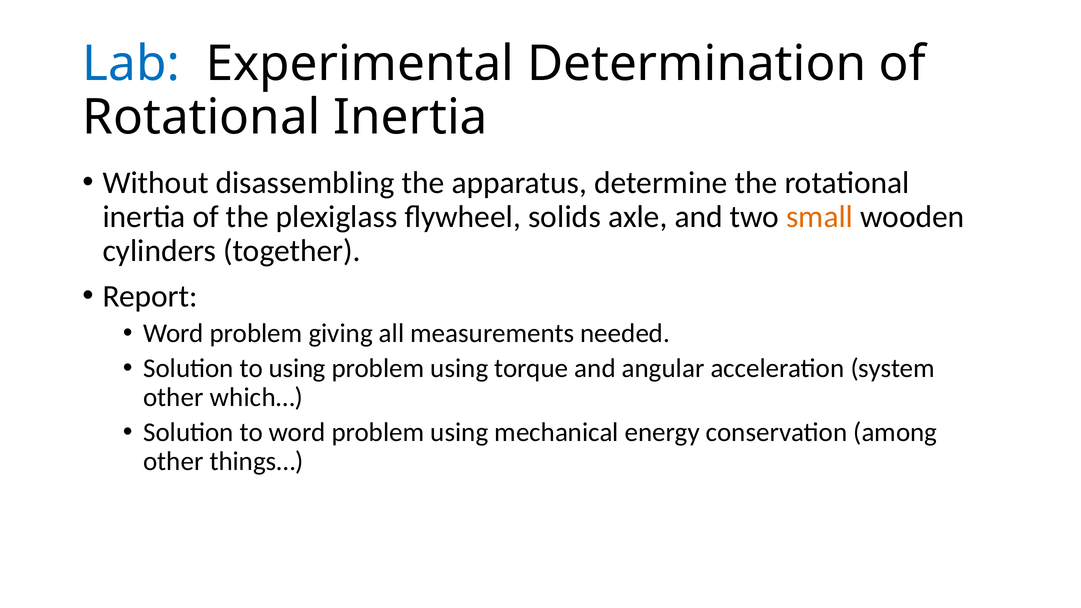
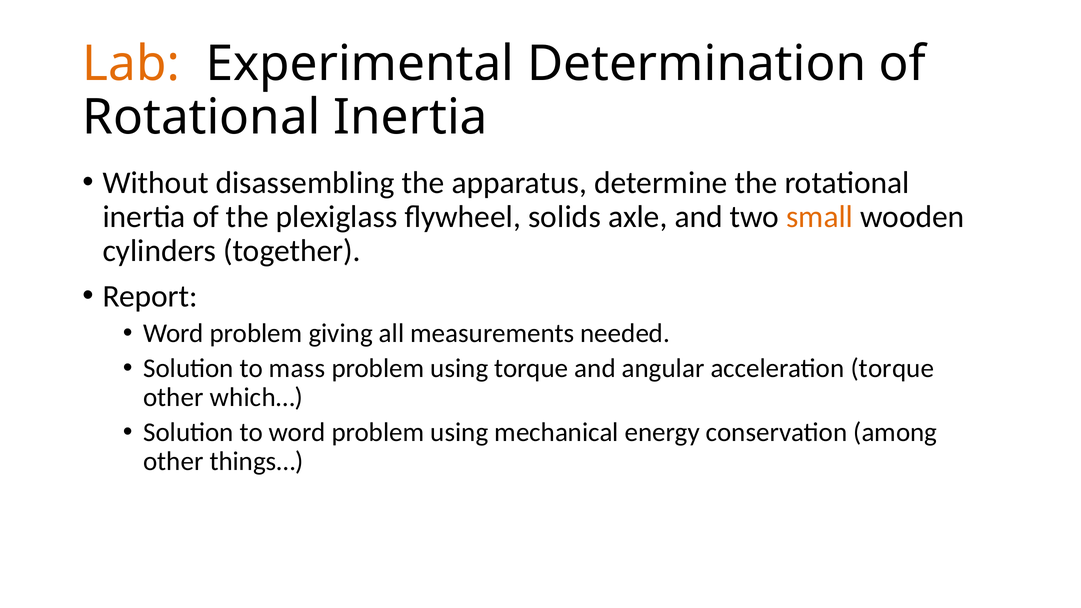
Lab colour: blue -> orange
to using: using -> mass
acceleration system: system -> torque
